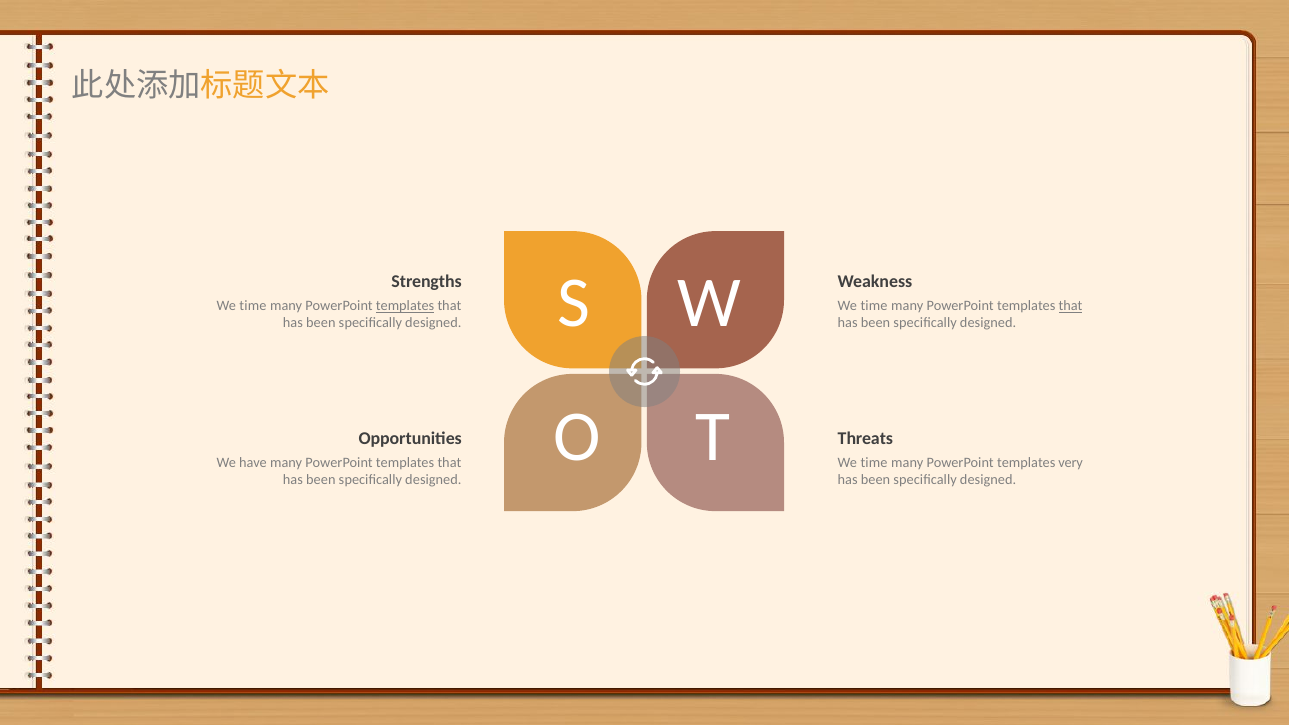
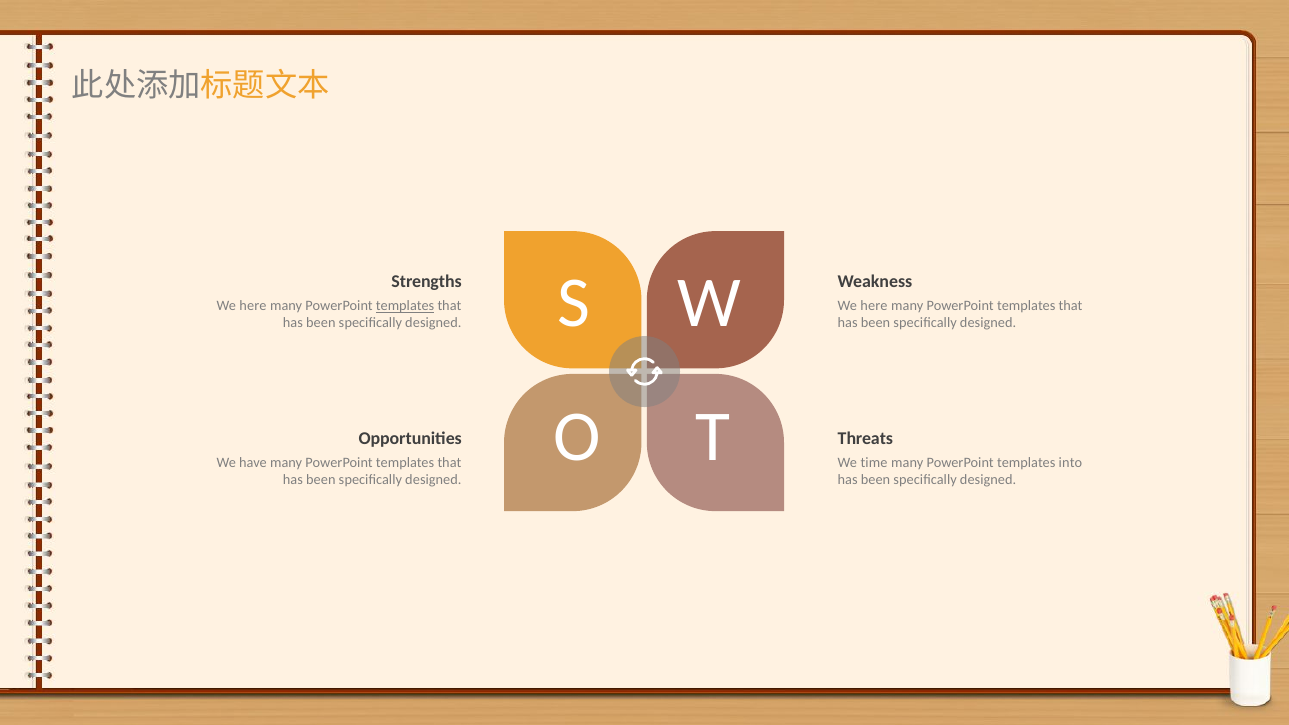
time at (253, 306): time -> here
time at (874, 306): time -> here
that at (1071, 306) underline: present -> none
very: very -> into
